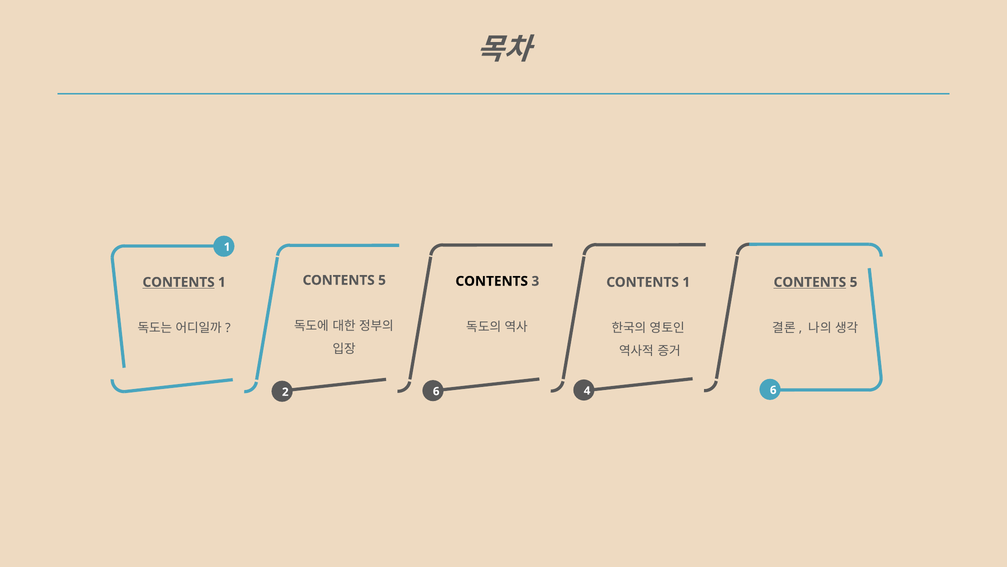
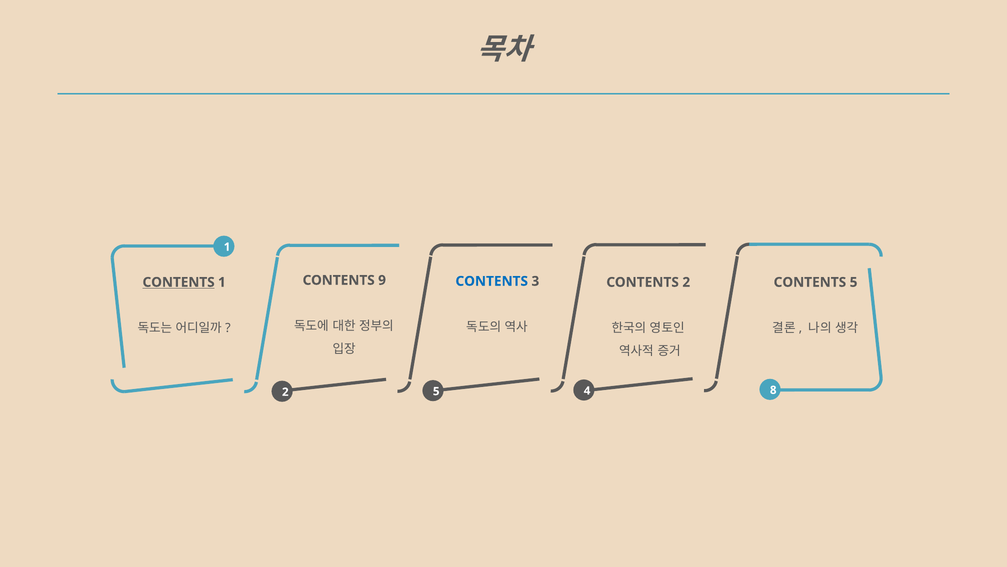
5 at (382, 280): 5 -> 9
CONTENTS at (492, 281) colour: black -> blue
1 at (686, 282): 1 -> 2
CONTENTS at (810, 282) underline: present -> none
2 6: 6 -> 5
4 6: 6 -> 8
